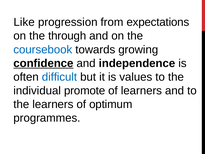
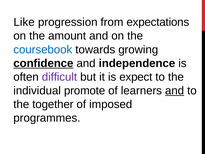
through: through -> amount
difficult colour: blue -> purple
values: values -> expect
and at (175, 90) underline: none -> present
the learners: learners -> together
optimum: optimum -> imposed
